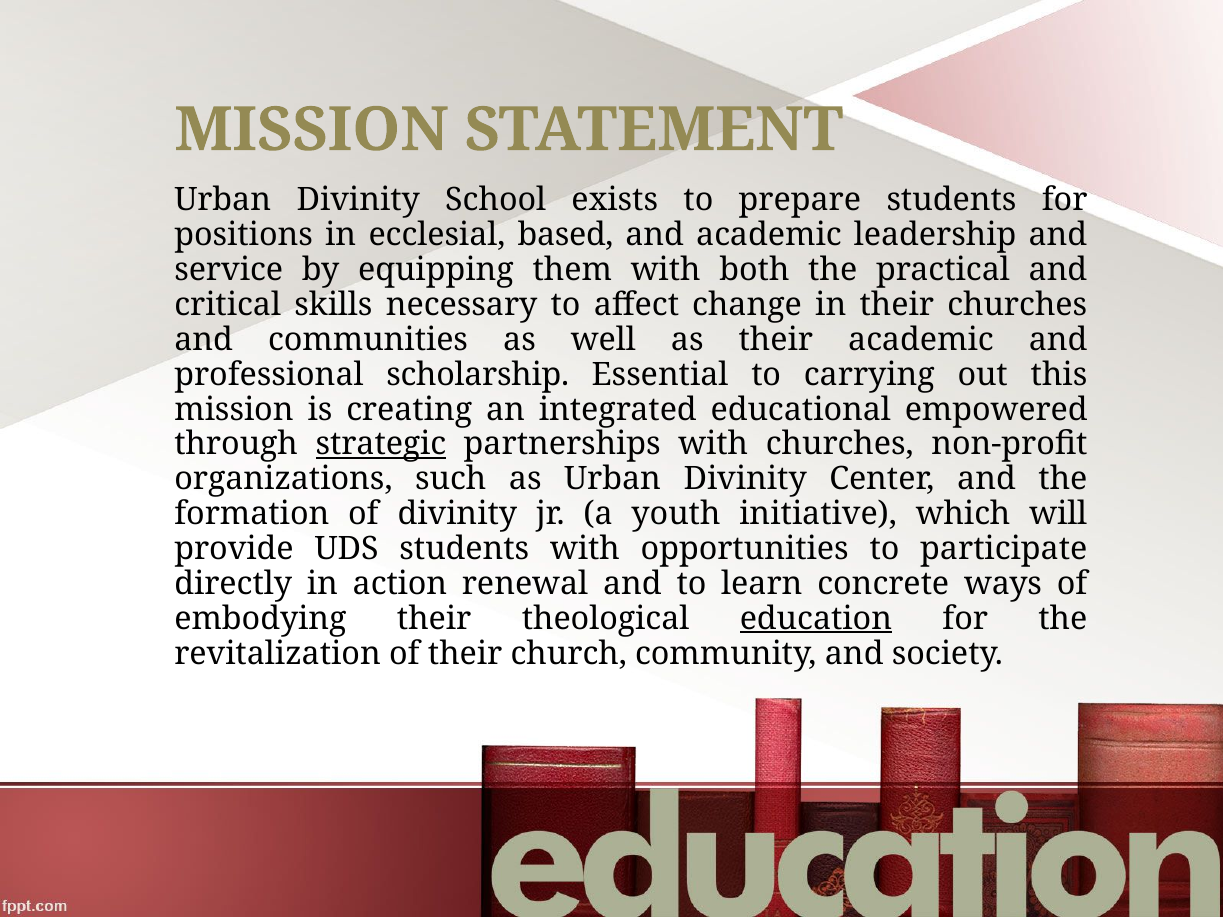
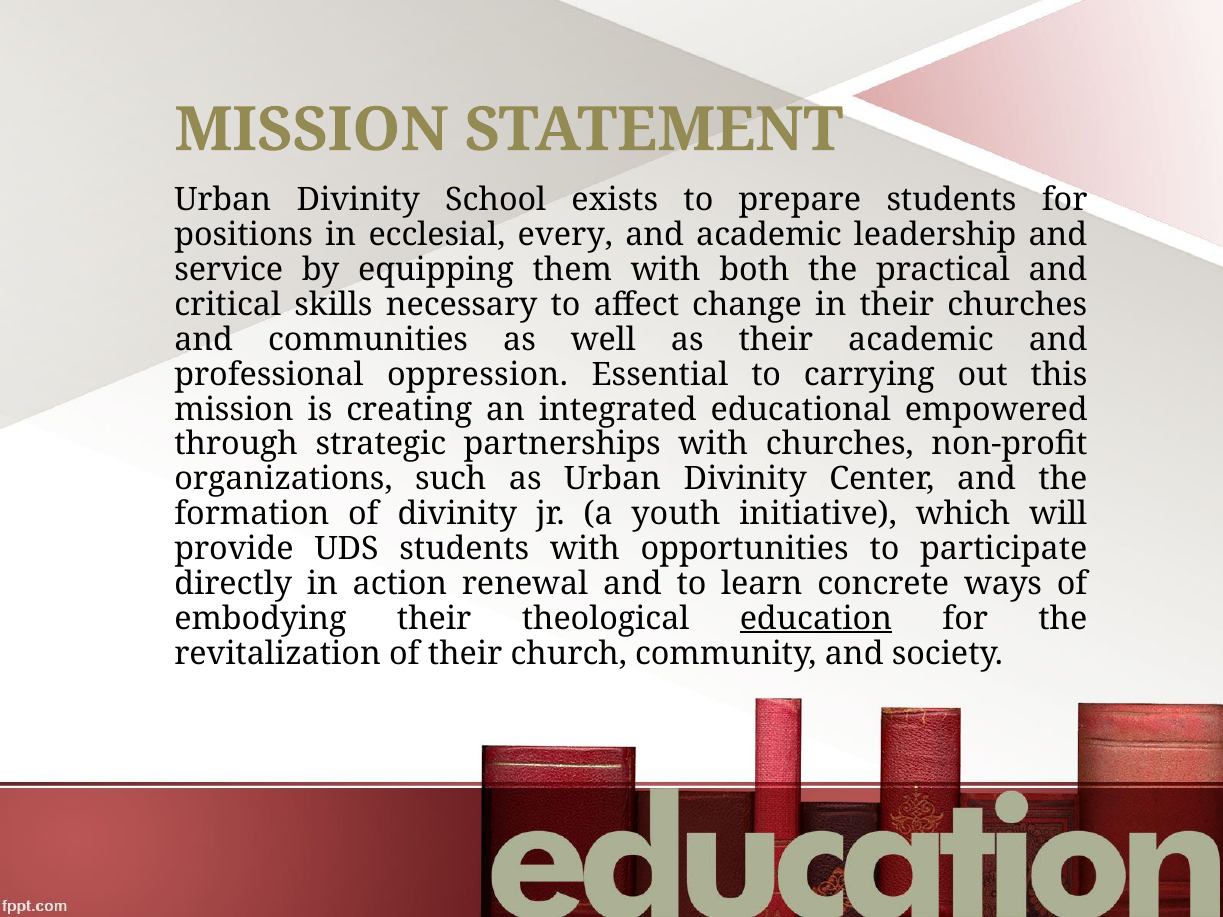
based: based -> every
scholarship: scholarship -> oppression
strategic underline: present -> none
